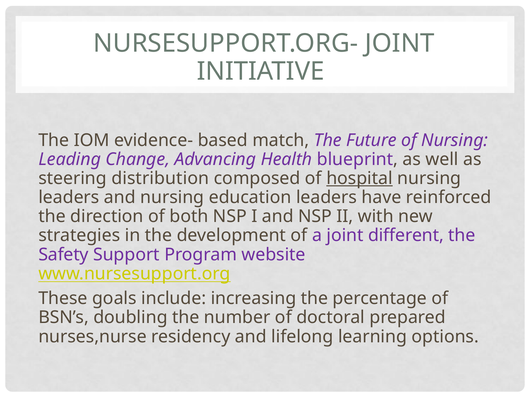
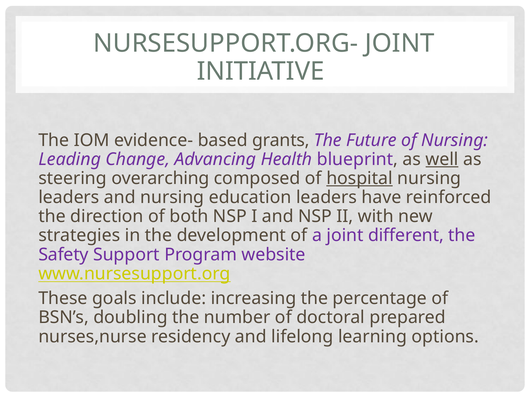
match: match -> grants
well underline: none -> present
distribution: distribution -> overarching
